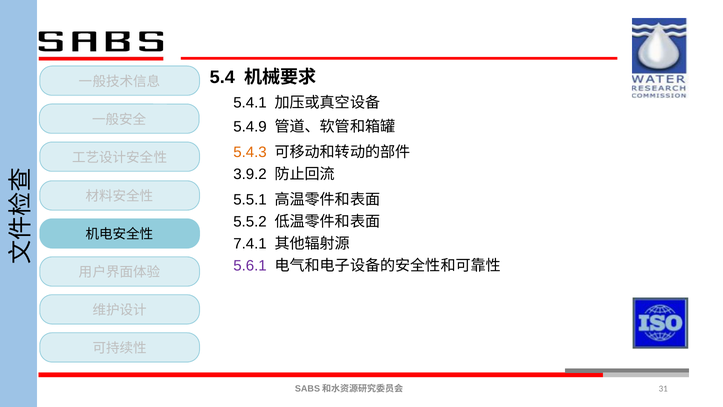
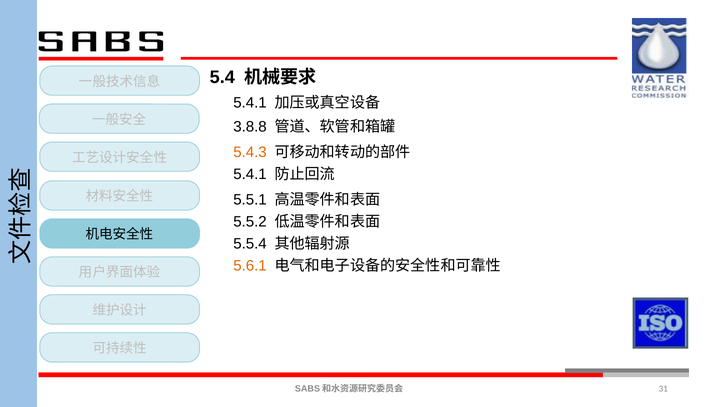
5.4.9: 5.4.9 -> 3.8.8
3.9.2 at (250, 174): 3.9.2 -> 5.4.1
7.4.1: 7.4.1 -> 5.5.4
5.6.1 colour: purple -> orange
